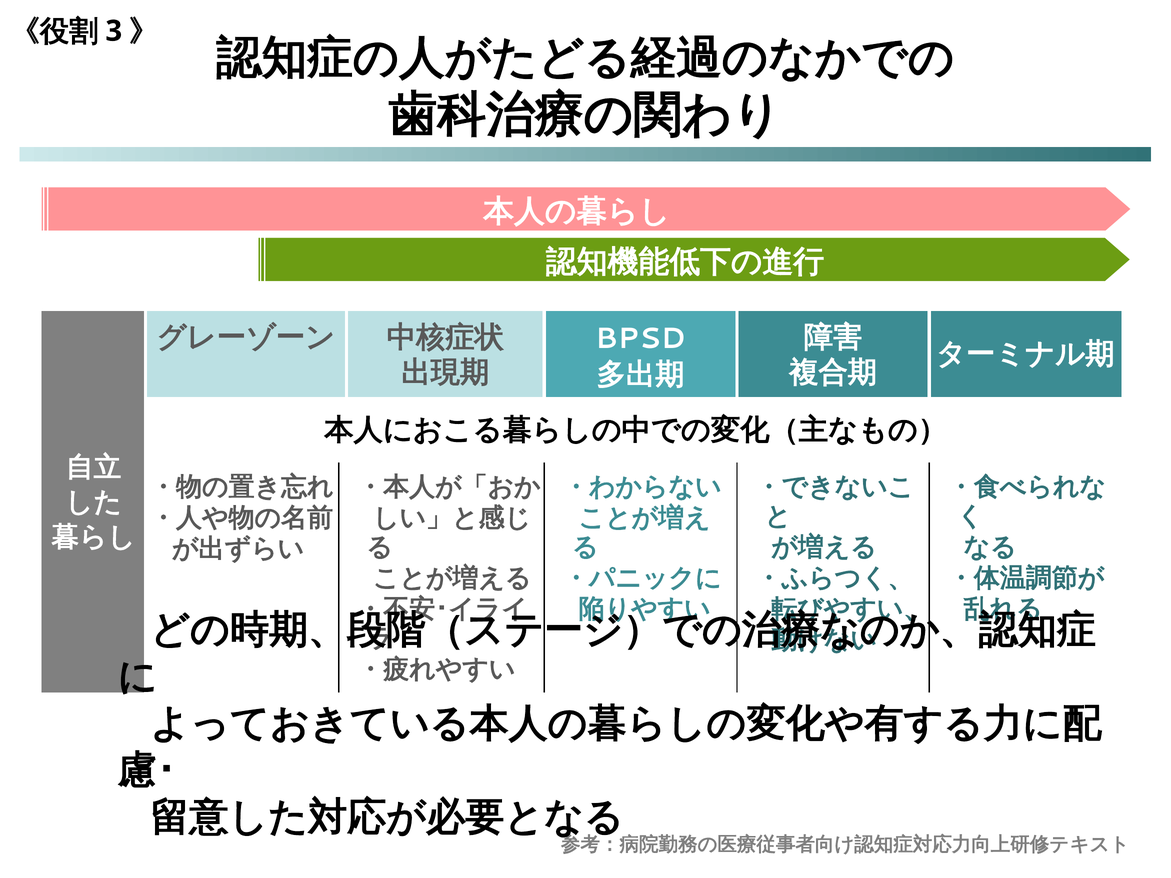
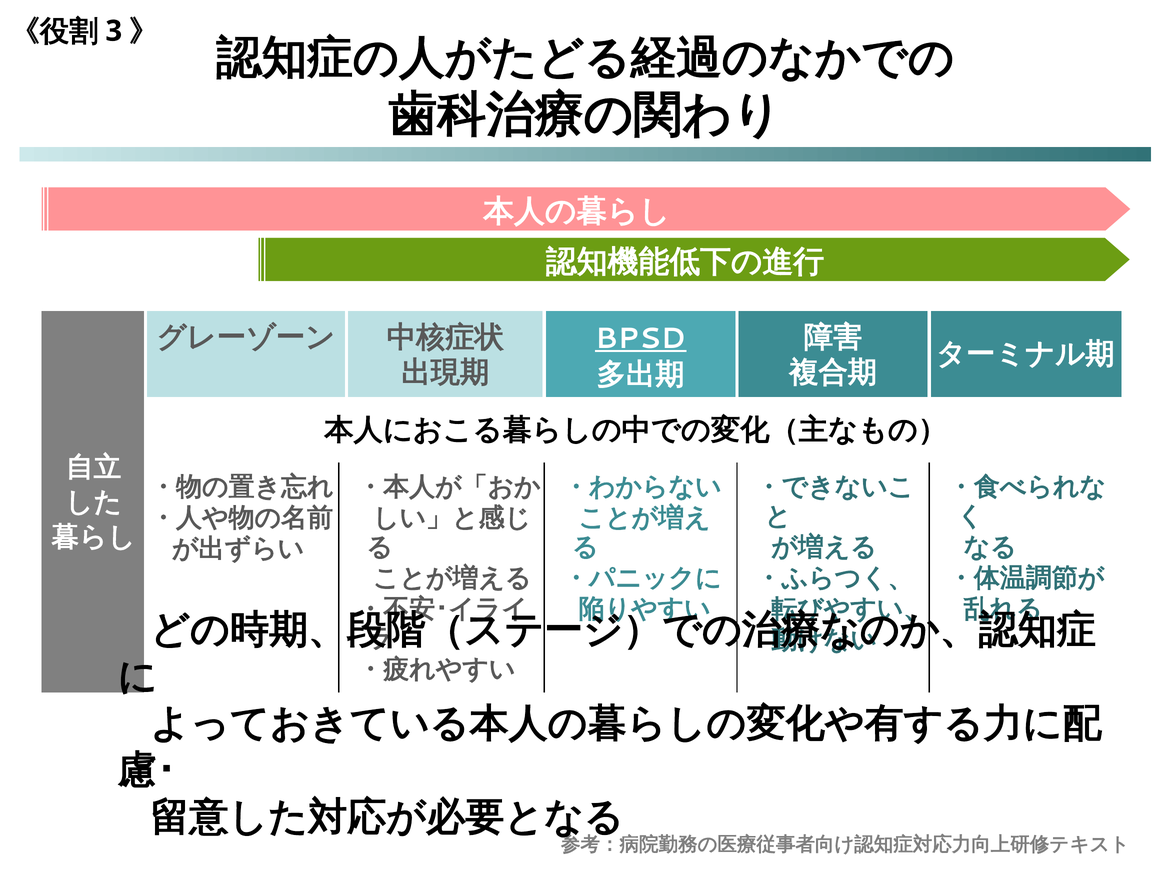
BPSD underline: none -> present
